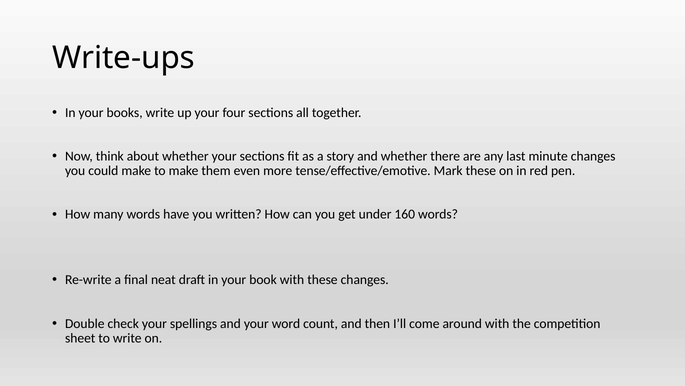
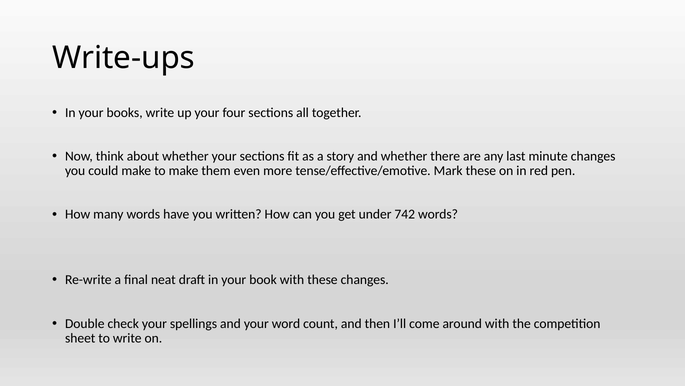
160: 160 -> 742
